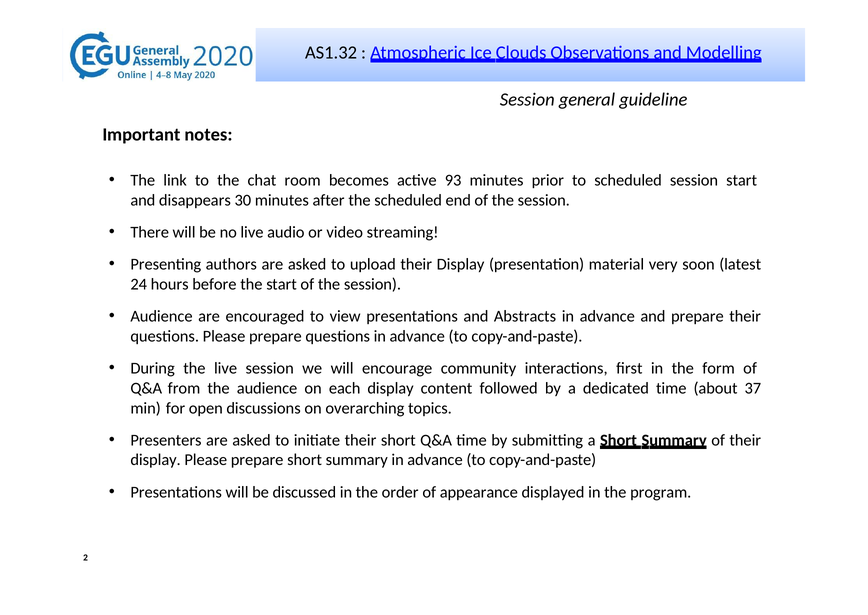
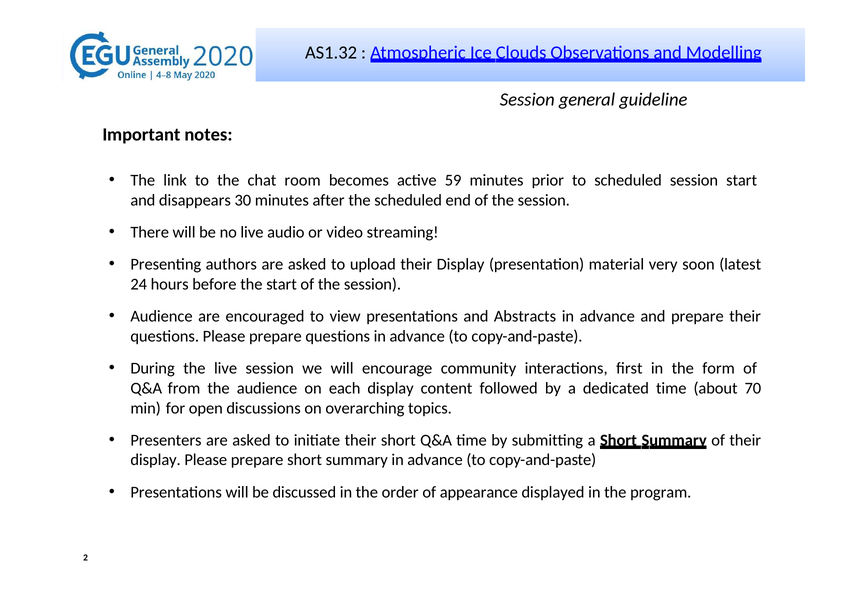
93: 93 -> 59
37: 37 -> 70
